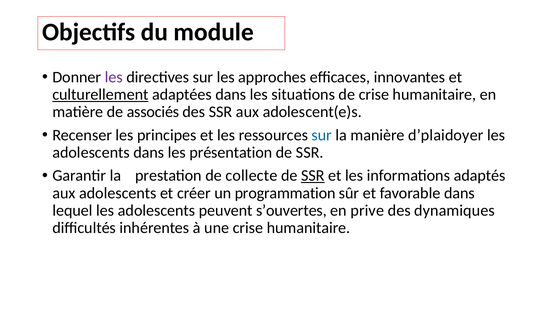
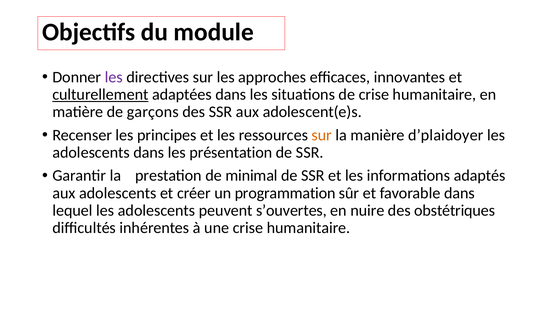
associés: associés -> garçons
sur at (322, 135) colour: blue -> orange
collecte: collecte -> minimal
SSR at (313, 175) underline: present -> none
prive: prive -> nuire
dynamiques: dynamiques -> obstétriques
